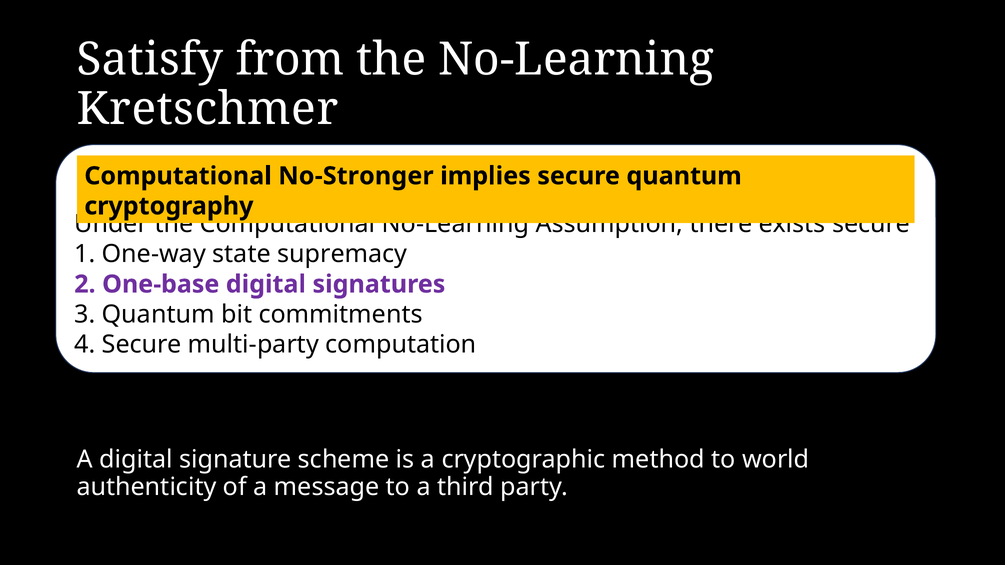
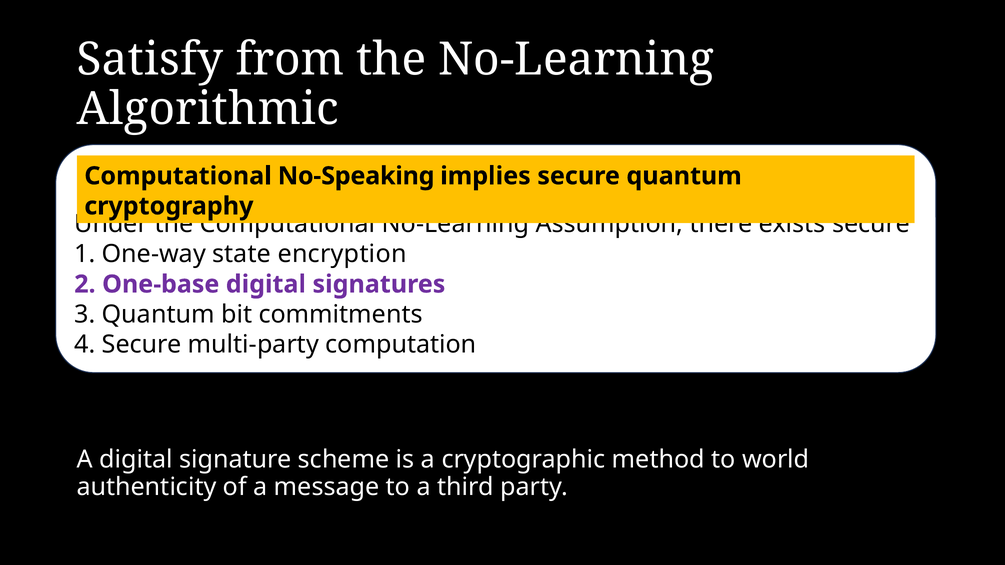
Kretschmer: Kretschmer -> Algorithmic
No-Stronger: No-Stronger -> No-Speaking
supremacy: supremacy -> encryption
